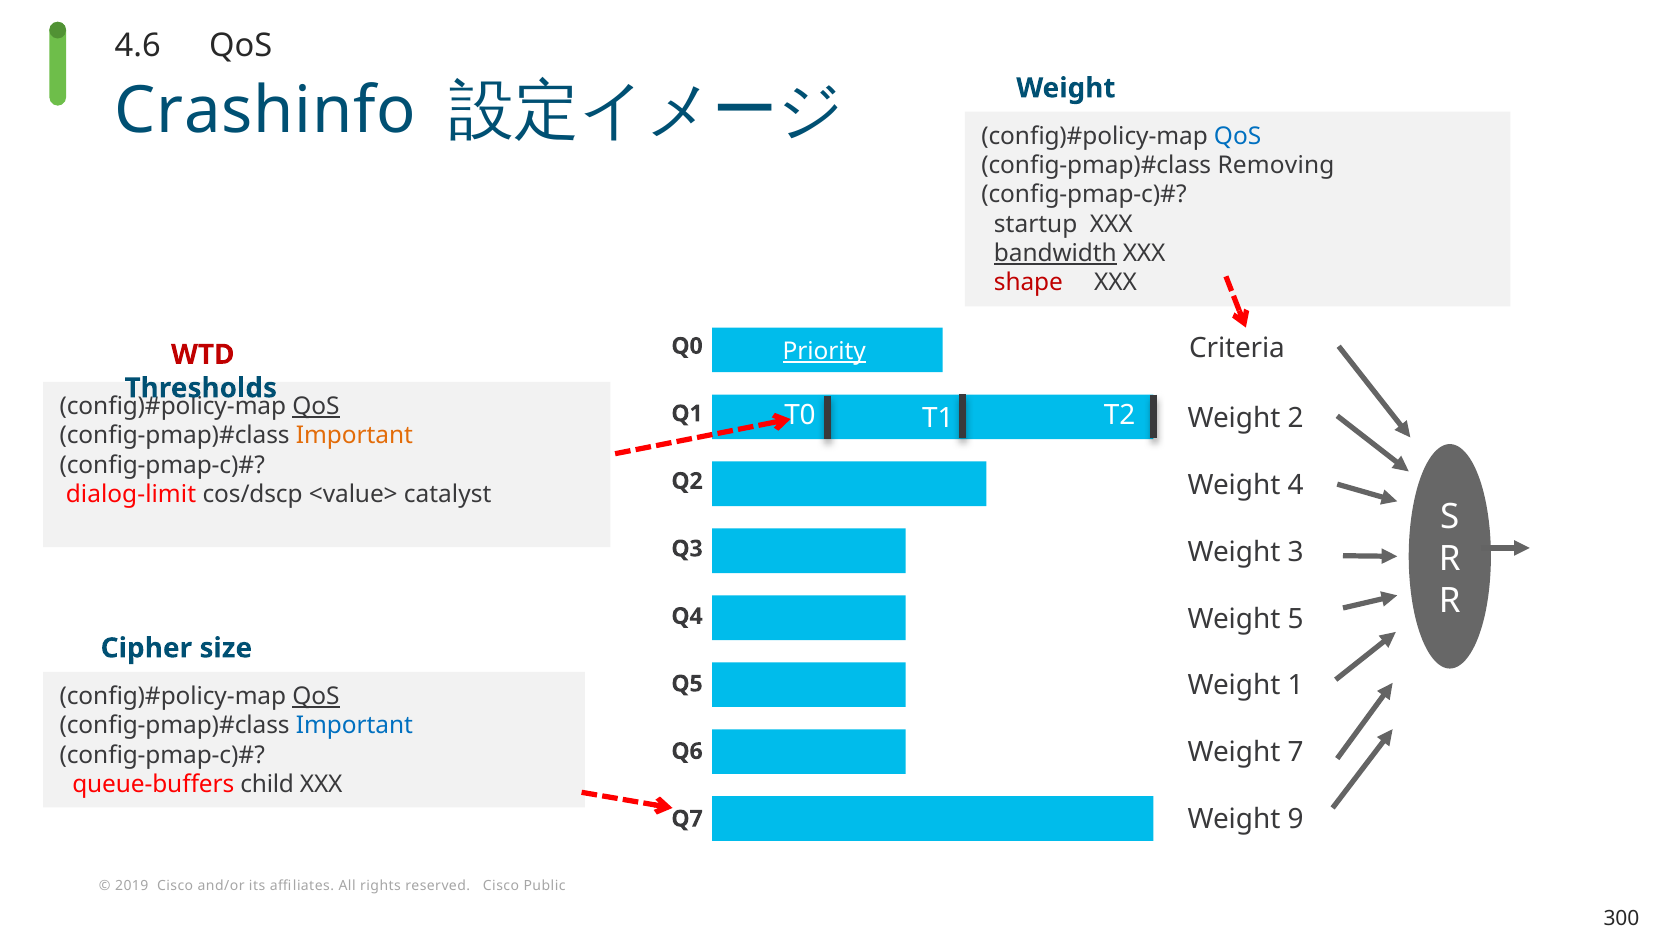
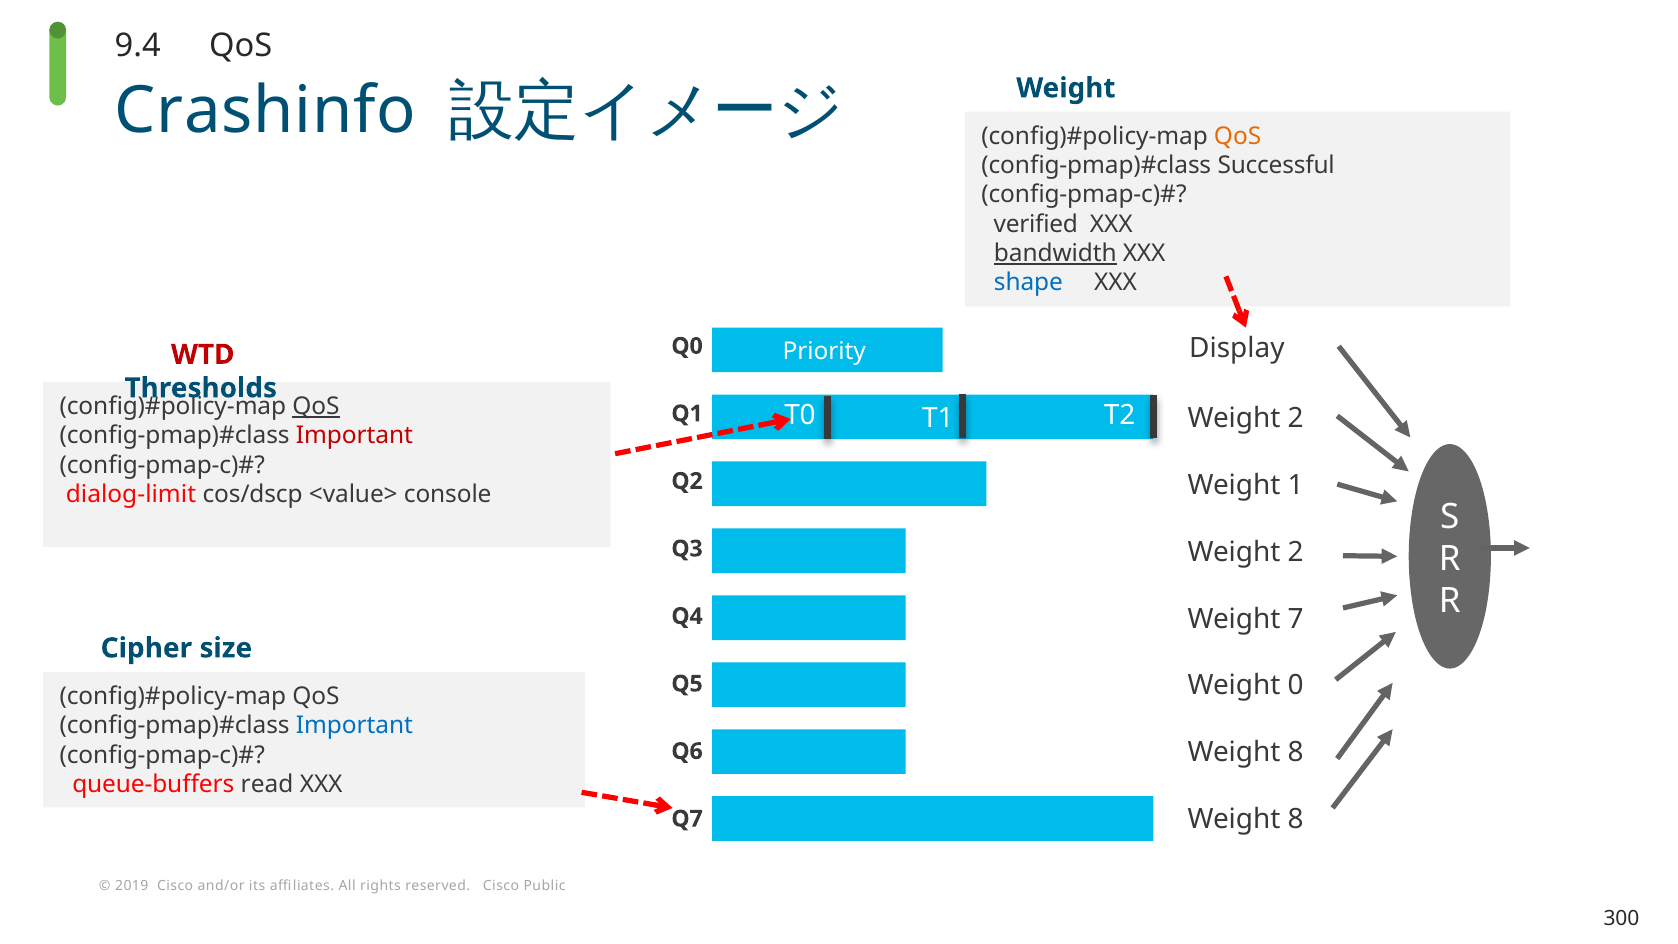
4.6: 4.6 -> 9.4
QoS at (1238, 136) colour: blue -> orange
Removing: Removing -> Successful
startup: startup -> verified
shape colour: red -> blue
Criteria: Criteria -> Display
Priority underline: present -> none
Important at (354, 436) colour: orange -> red
catalyst: catalyst -> console
4: 4 -> 1
3 at (1296, 552): 3 -> 2
5: 5 -> 7
1: 1 -> 0
QoS at (316, 696) underline: present -> none
7 at (1296, 752): 7 -> 8
child: child -> read
9 at (1296, 819): 9 -> 8
